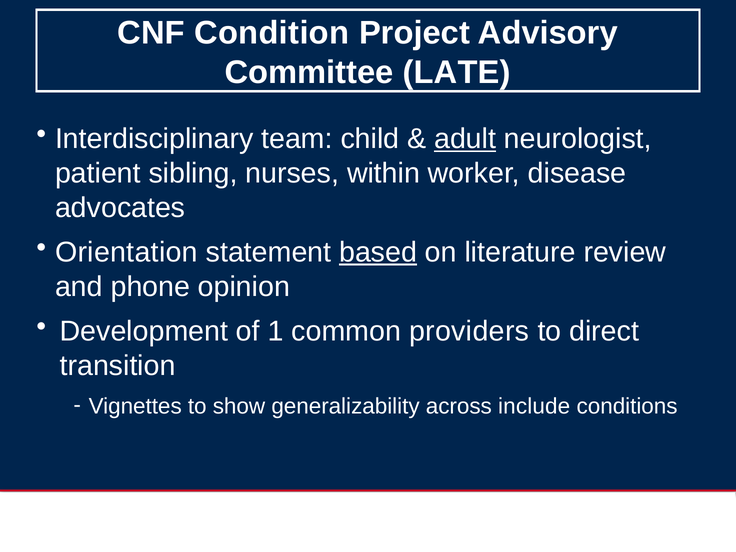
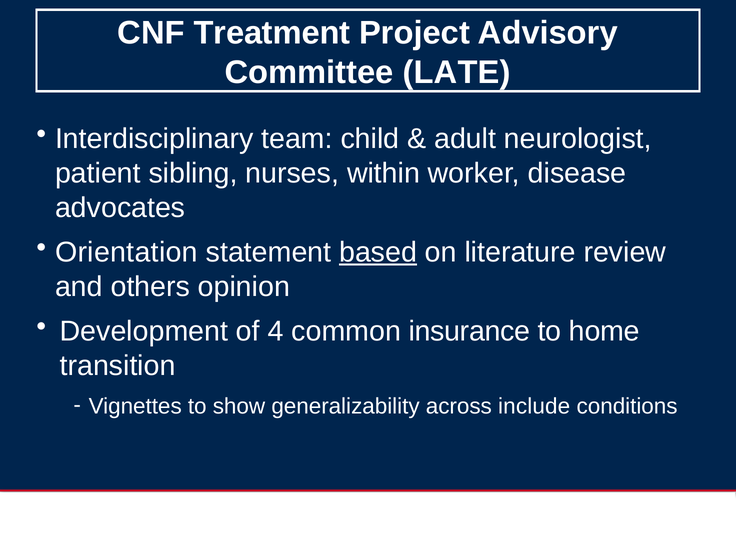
Condition: Condition -> Treatment
adult underline: present -> none
phone: phone -> others
1: 1 -> 4
providers: providers -> insurance
direct: direct -> home
